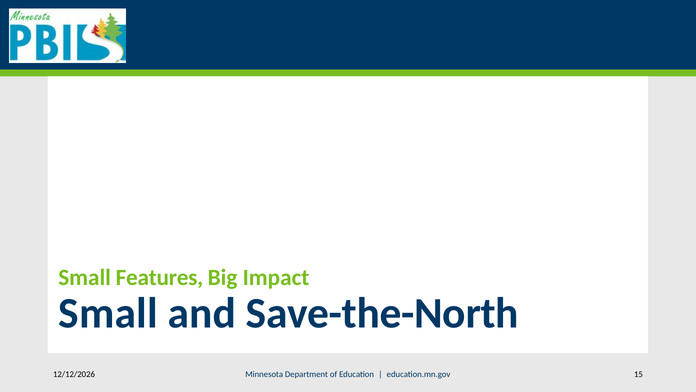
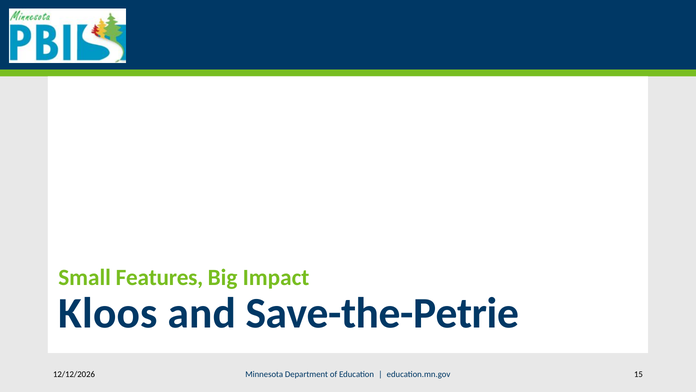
Small at (108, 313): Small -> Kloos
Save-the-North: Save-the-North -> Save-the-Petrie
